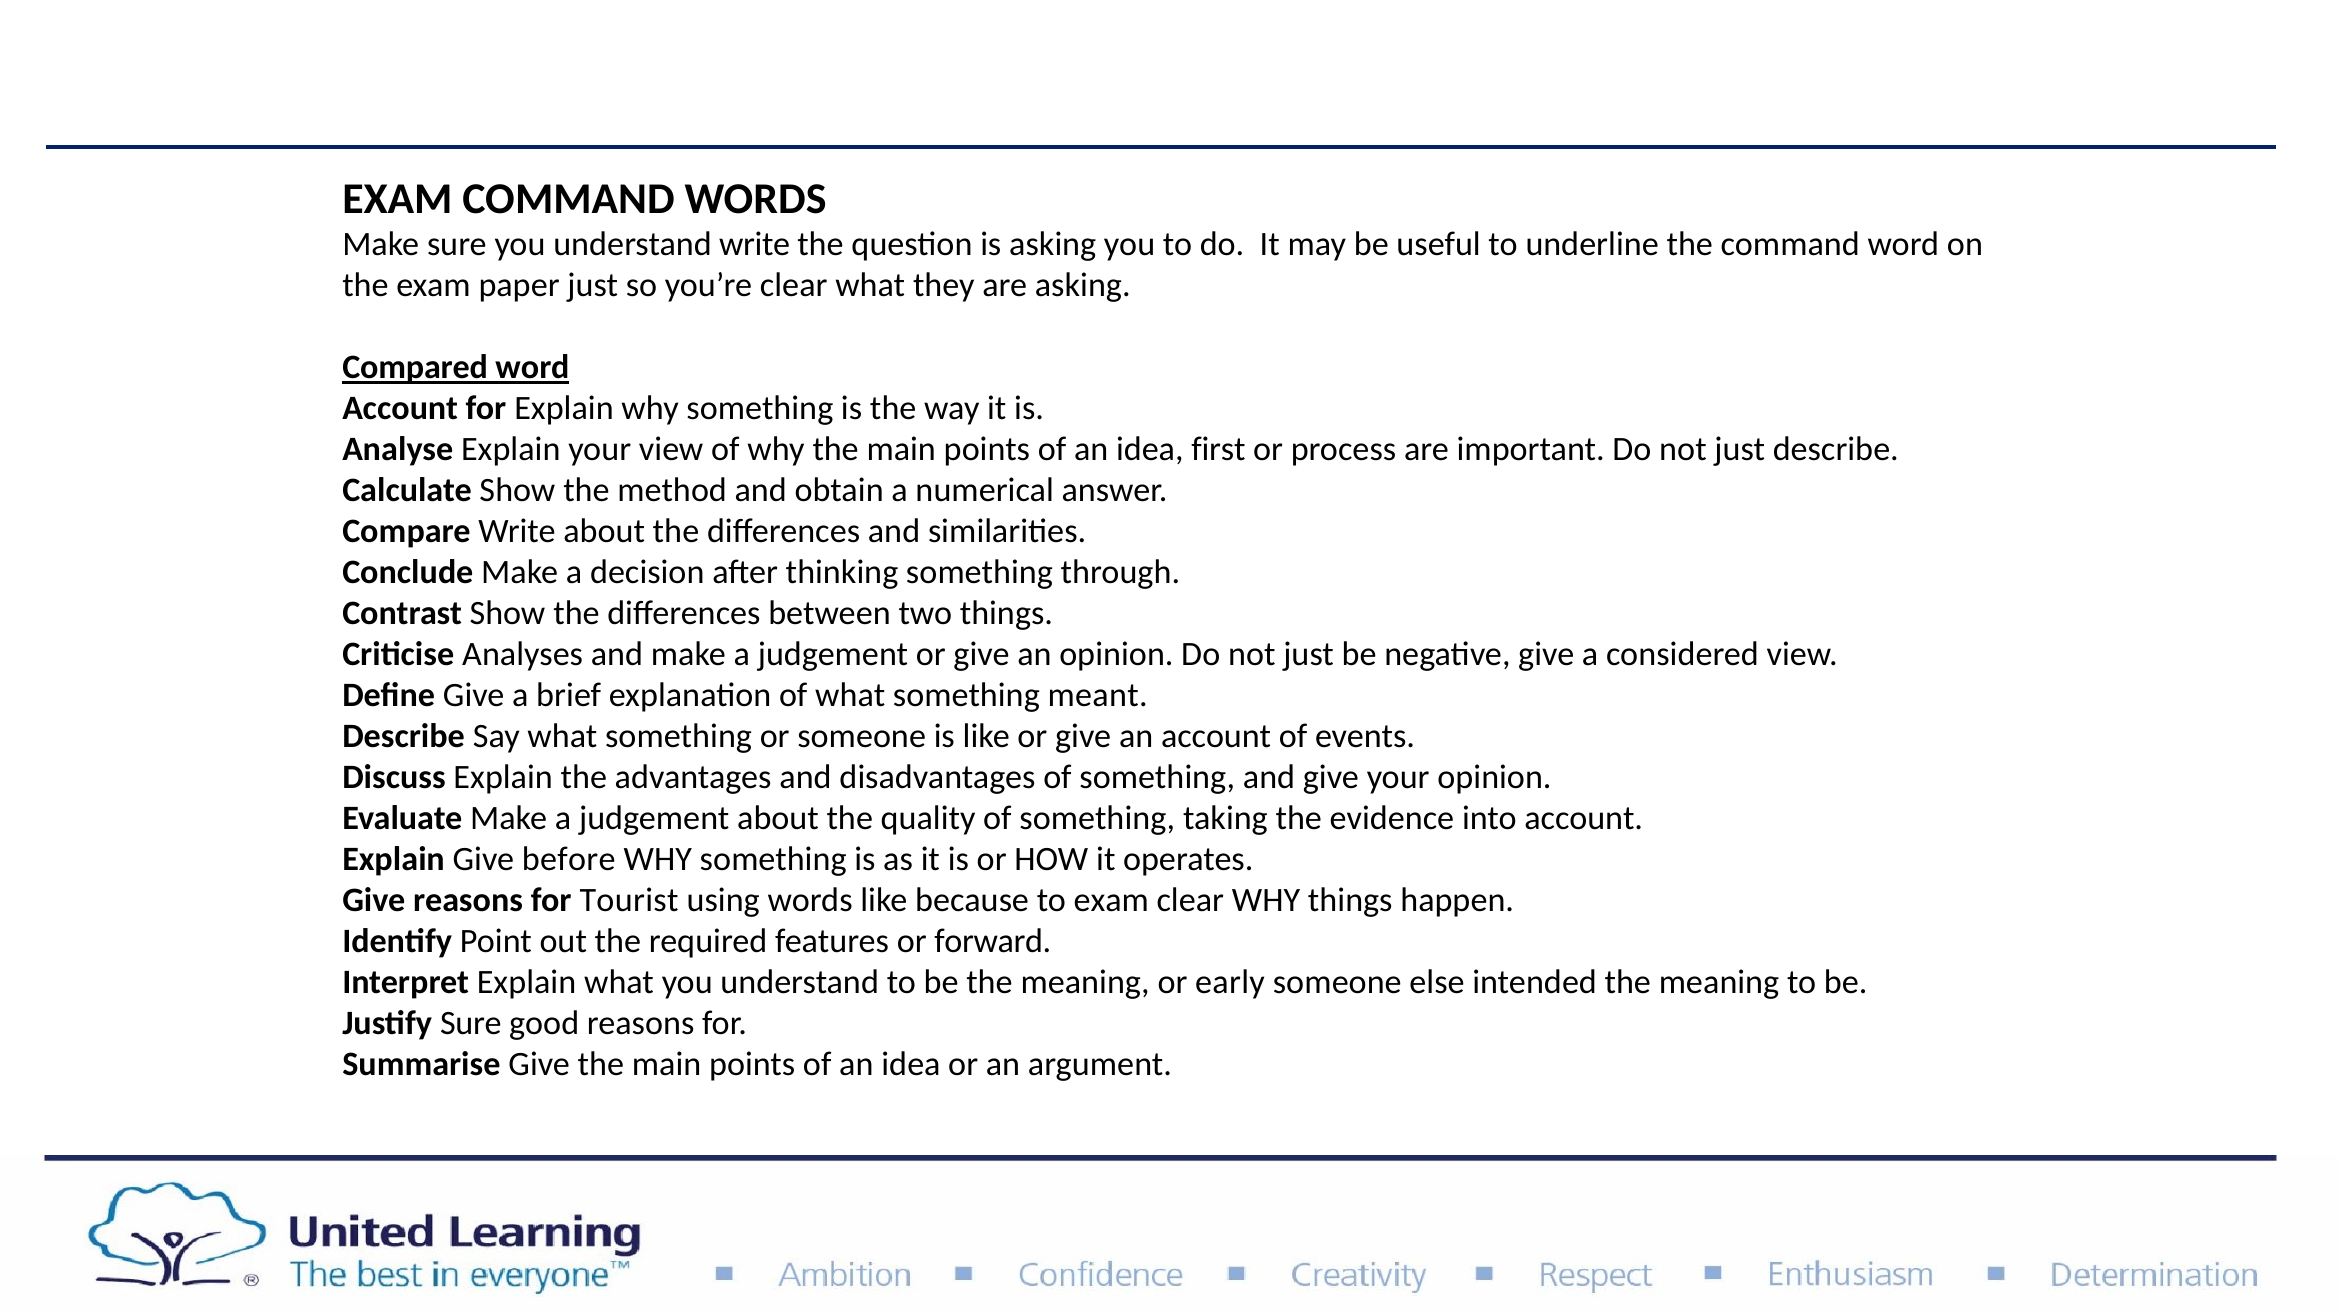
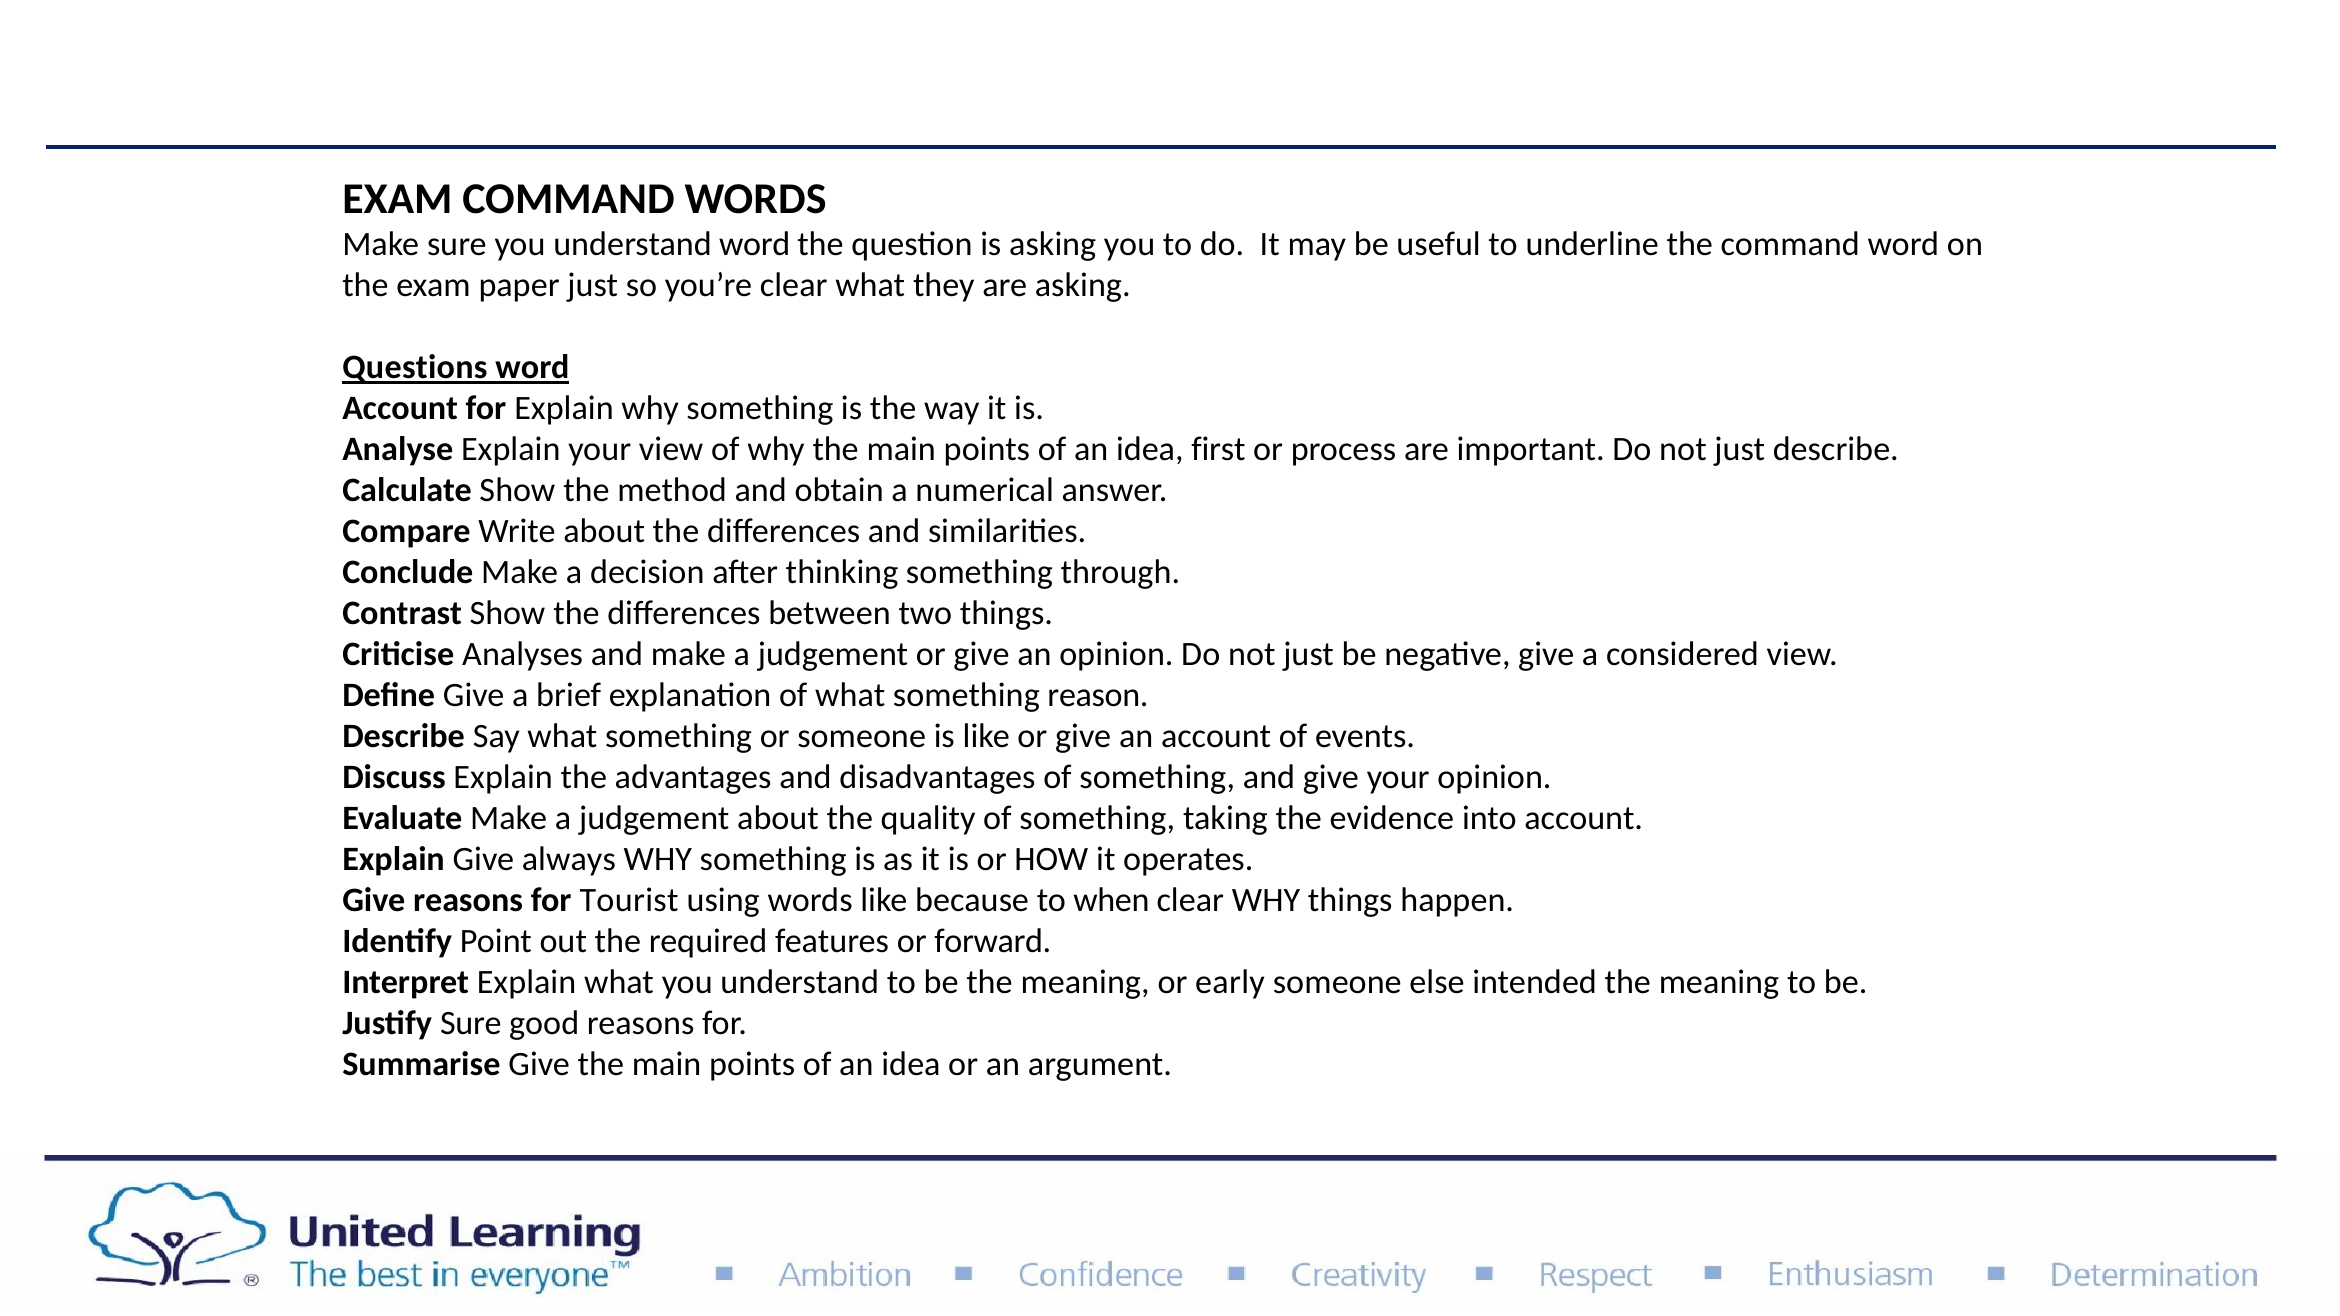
understand write: write -> word
Compared: Compared -> Questions
meant: meant -> reason
before: before -> always
to exam: exam -> when
